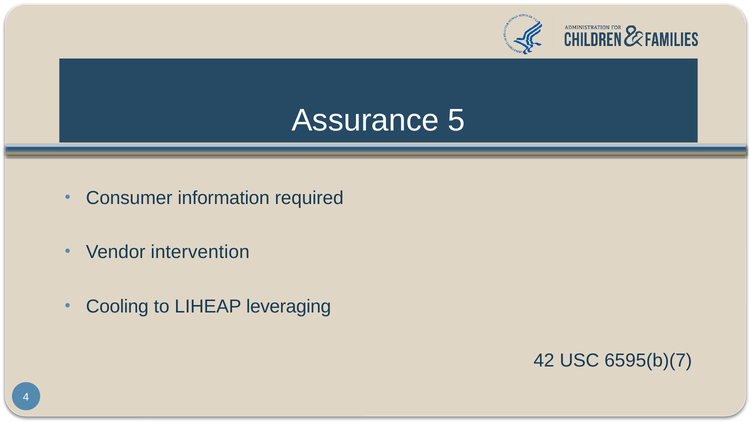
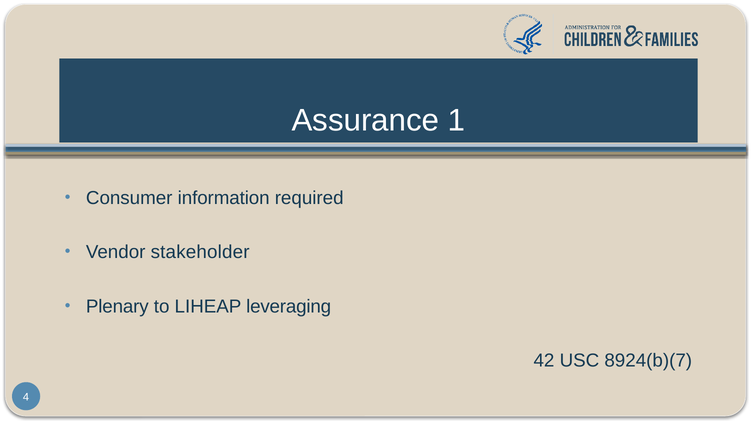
5: 5 -> 1
intervention: intervention -> stakeholder
Cooling: Cooling -> Plenary
6595(b)(7: 6595(b)(7 -> 8924(b)(7
